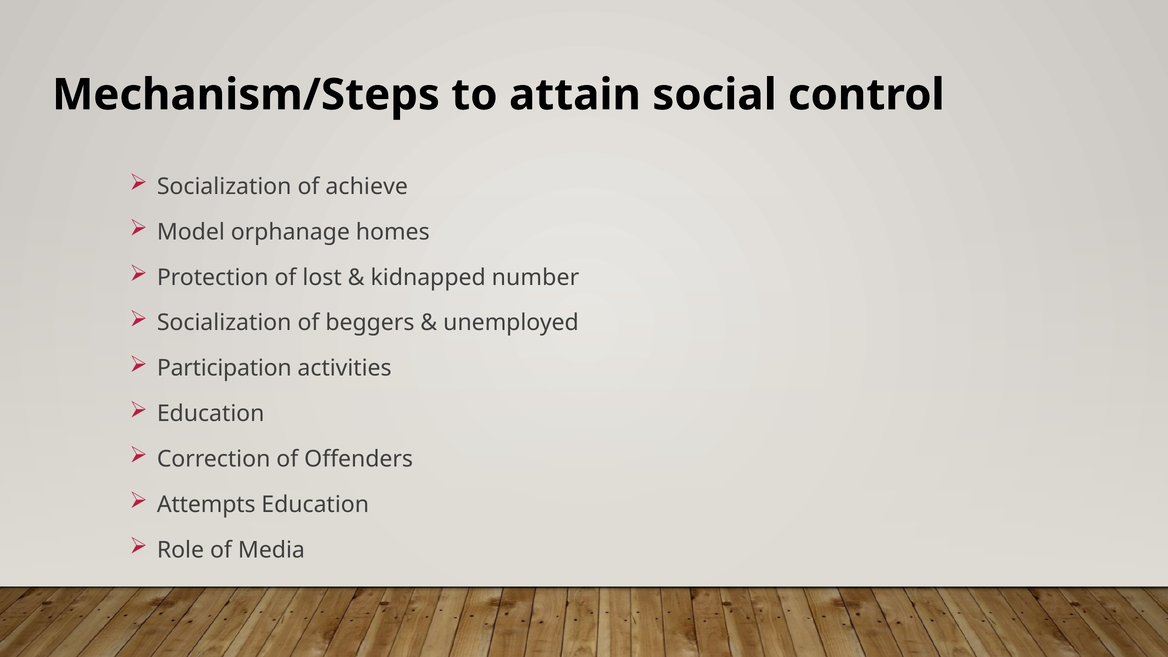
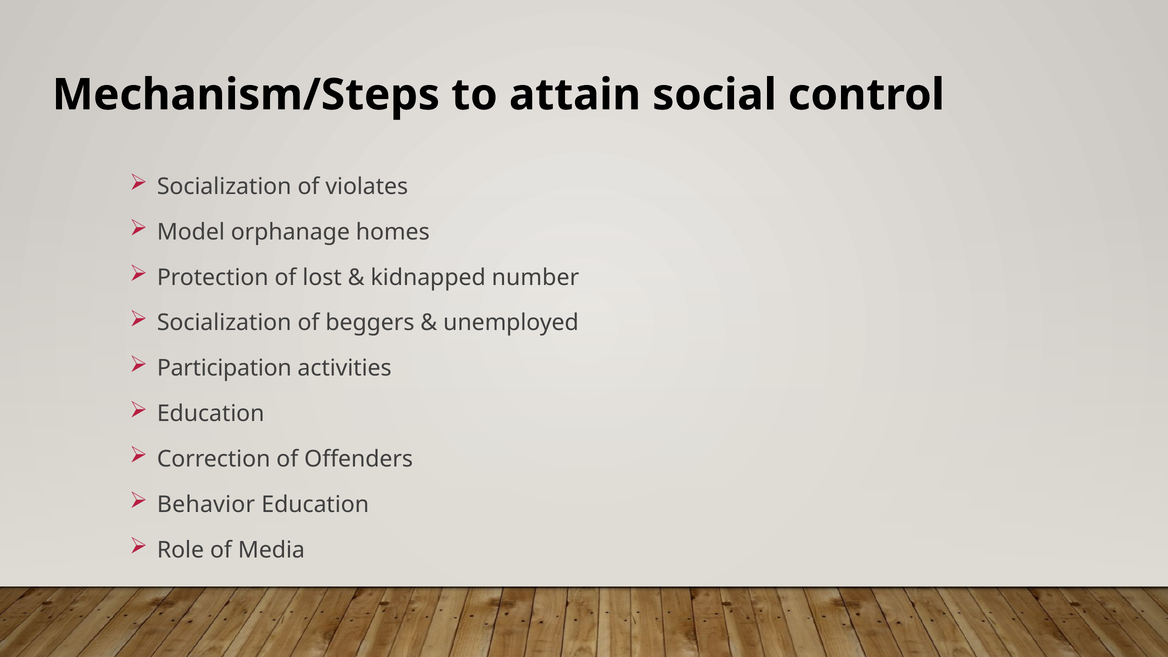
achieve: achieve -> violates
Attempts: Attempts -> Behavior
